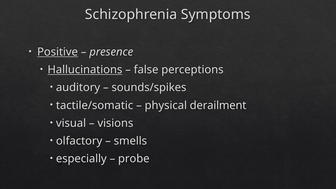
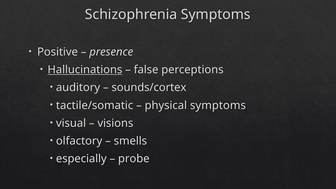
Positive underline: present -> none
sounds/spikes: sounds/spikes -> sounds/cortex
physical derailment: derailment -> symptoms
